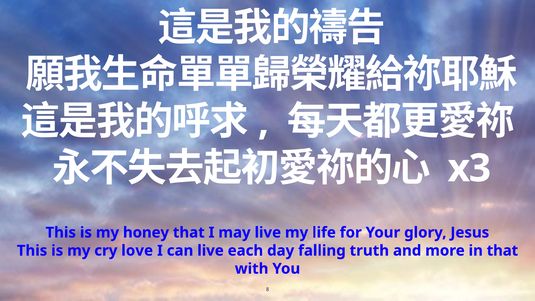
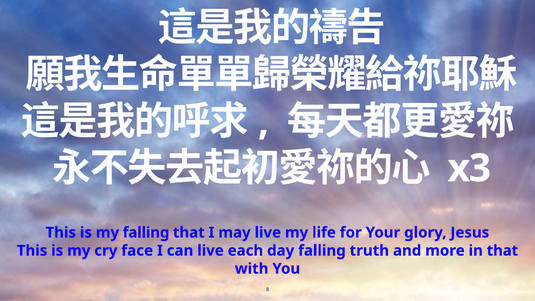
my honey: honey -> falling
love: love -> face
